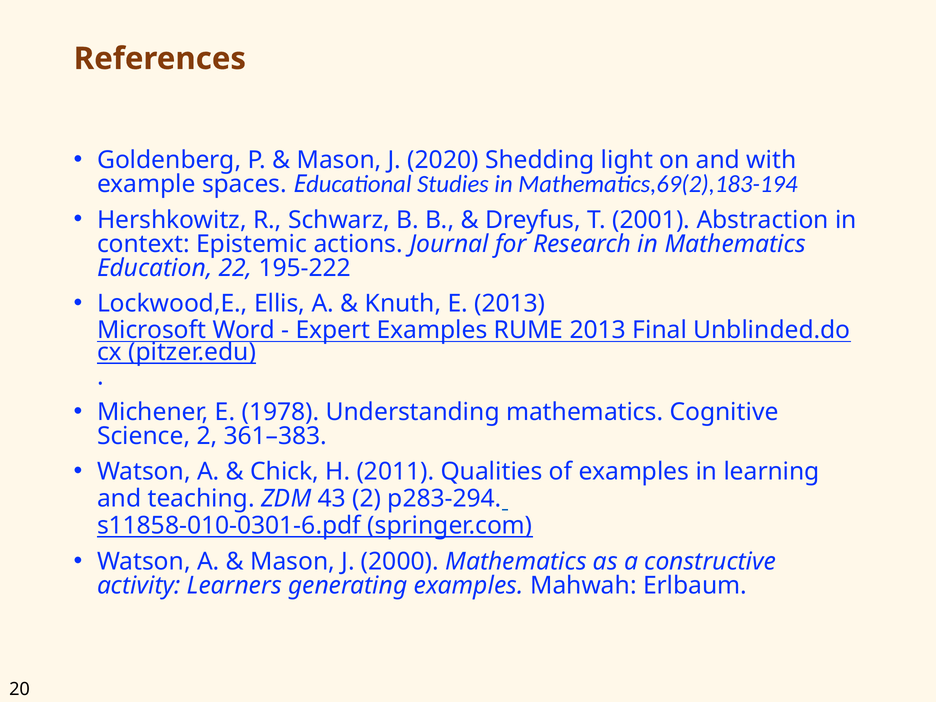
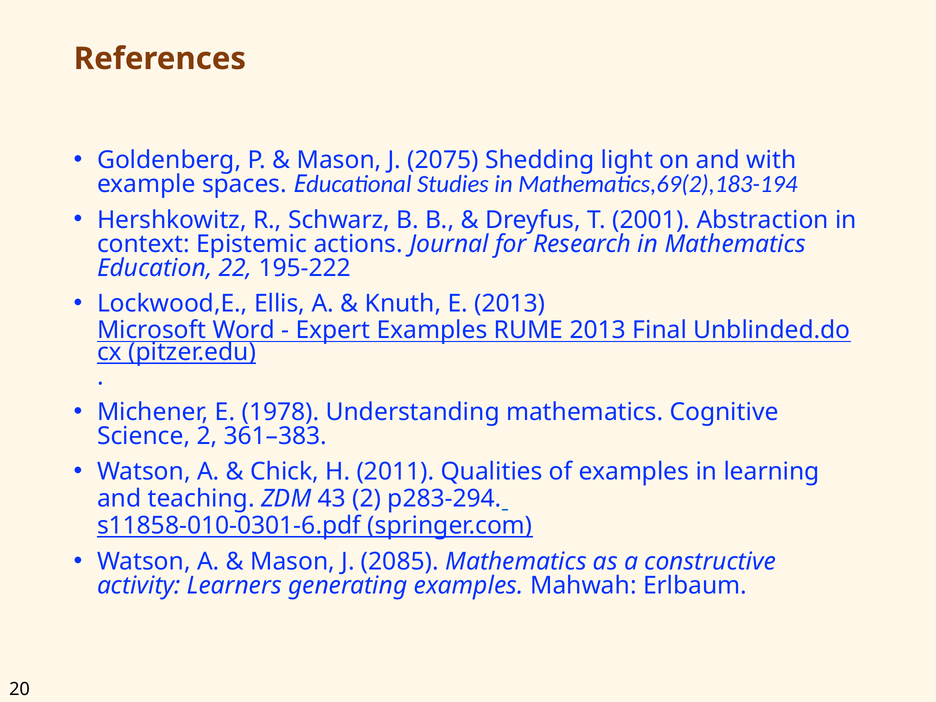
2020: 2020 -> 2075
2000: 2000 -> 2085
